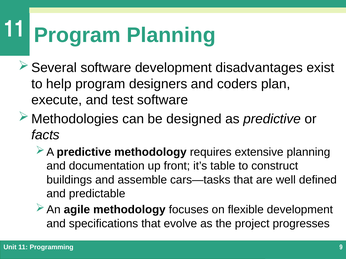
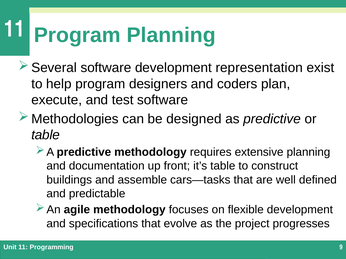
disadvantages: disadvantages -> representation
facts at (46, 135): facts -> table
